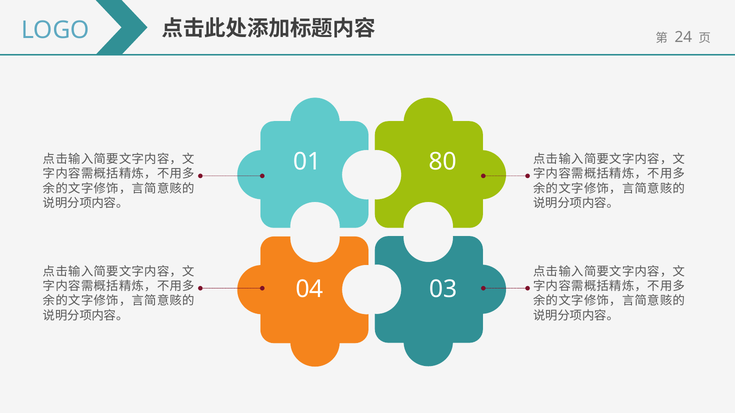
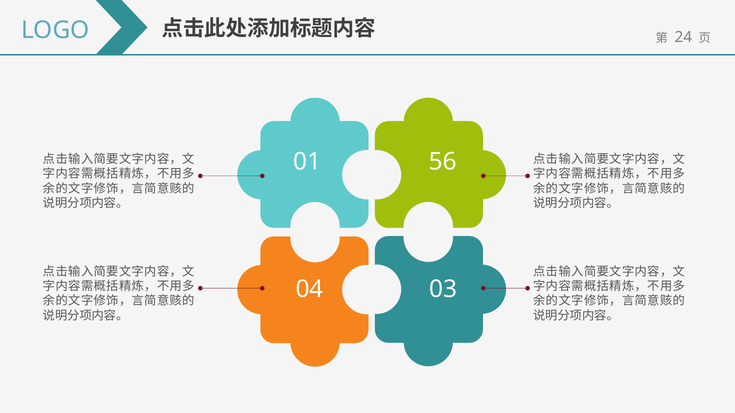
80: 80 -> 56
